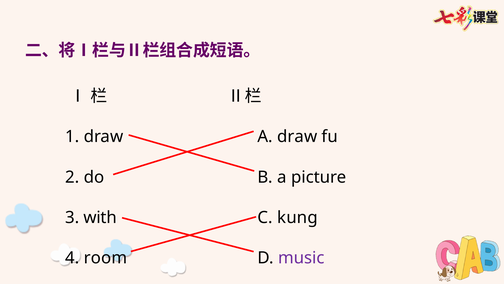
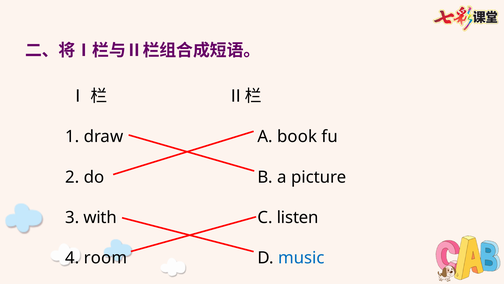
A draw: draw -> book
kung: kung -> listen
music colour: purple -> blue
